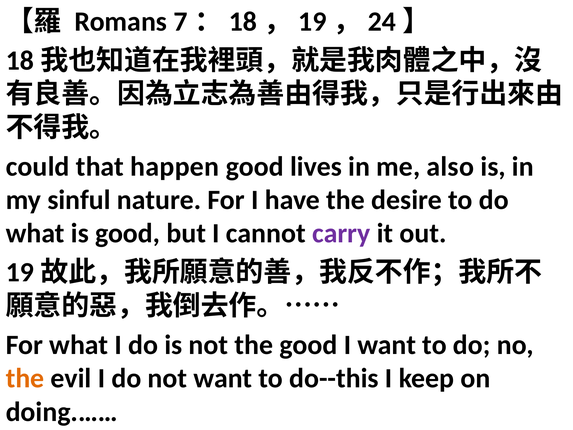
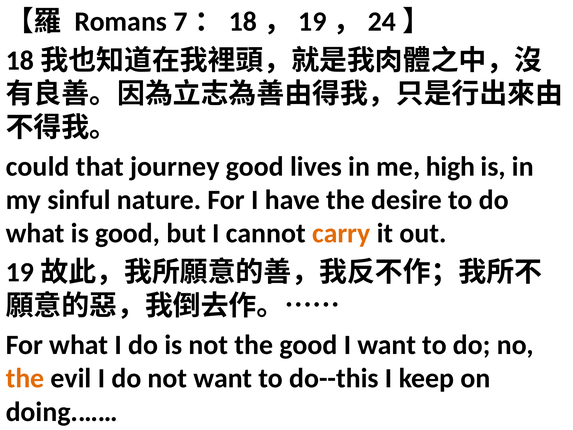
happen: happen -> journey
also: also -> high
carry colour: purple -> orange
